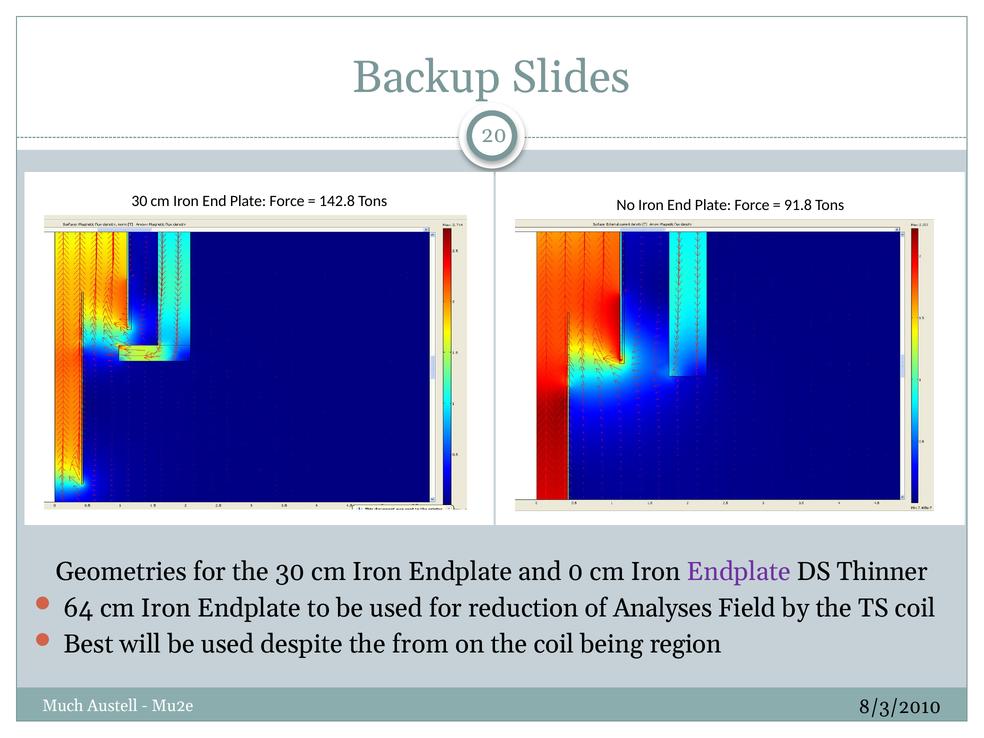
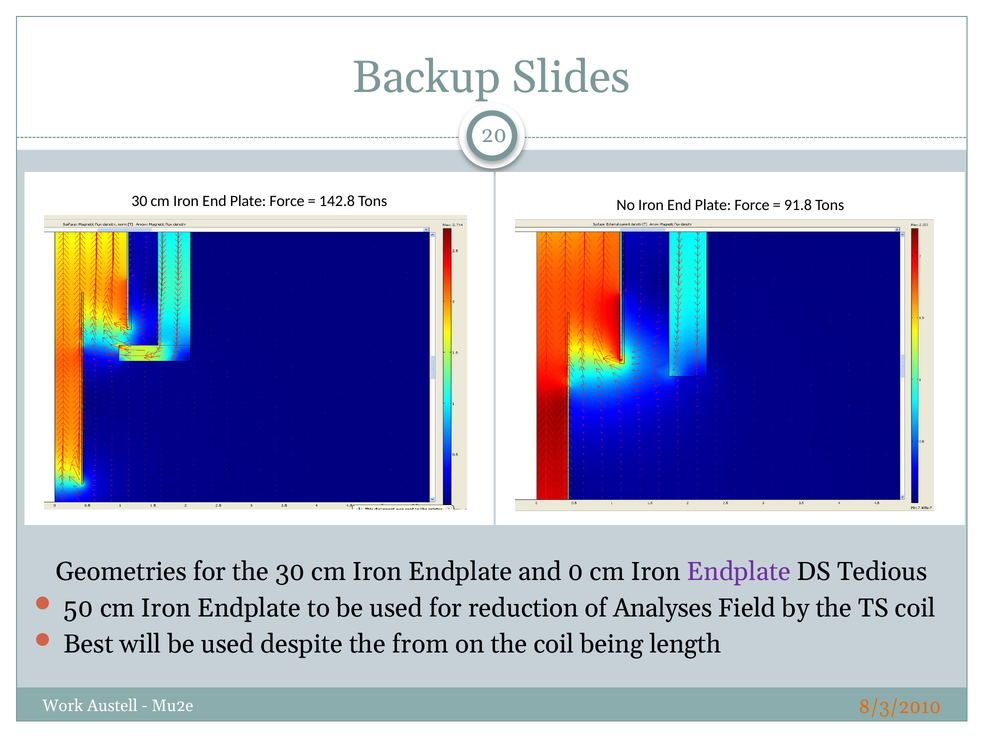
Thinner: Thinner -> Tedious
64: 64 -> 50
region: region -> length
Much: Much -> Work
8/3/2010 colour: black -> orange
